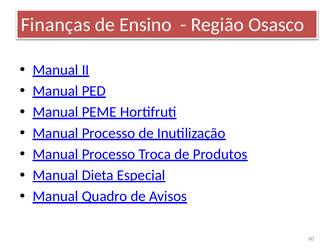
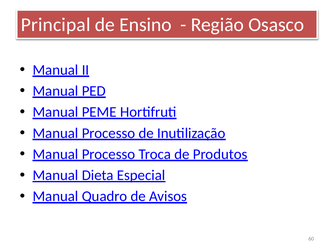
Finanças: Finanças -> Principal
